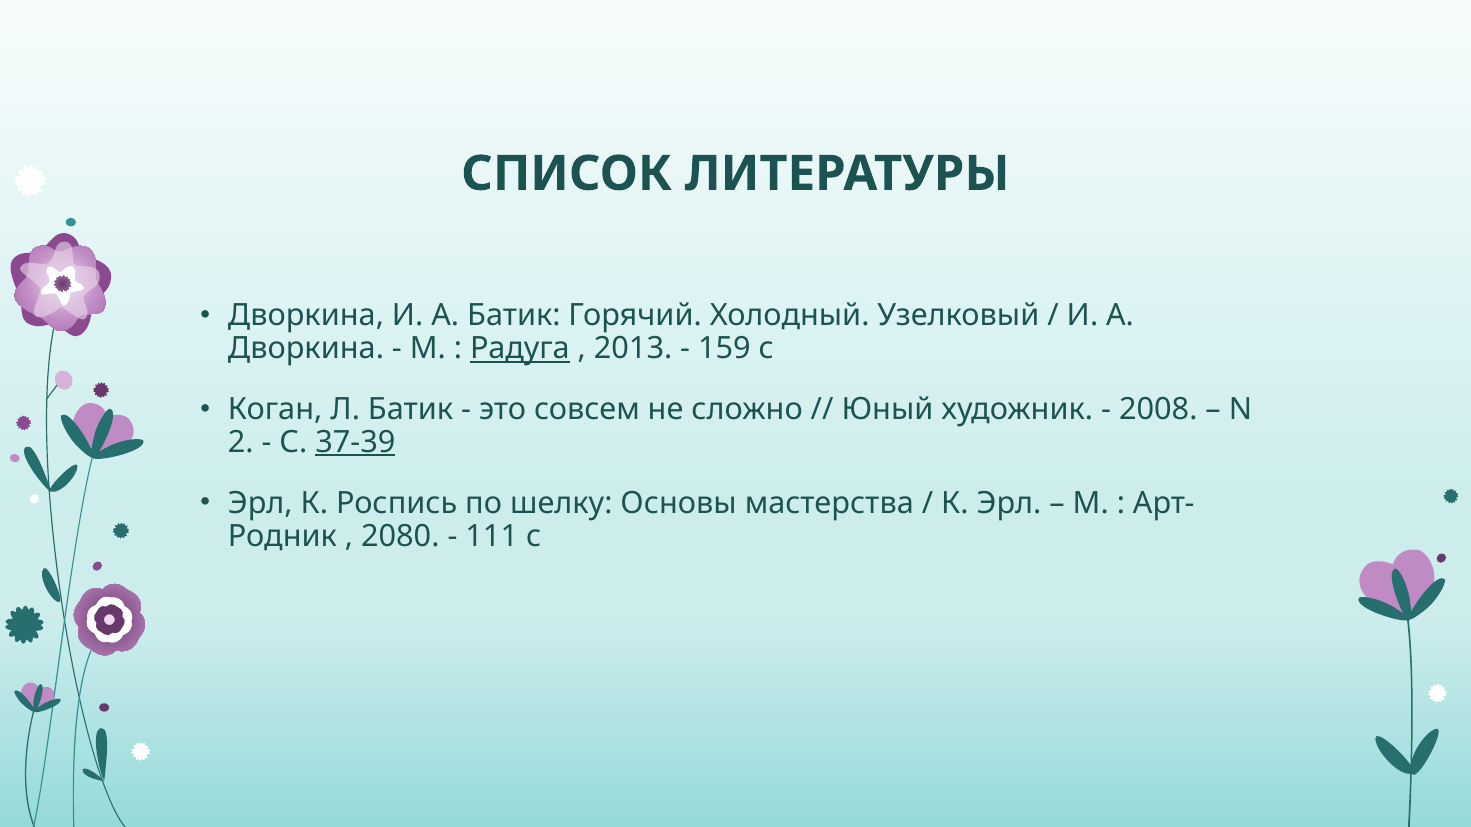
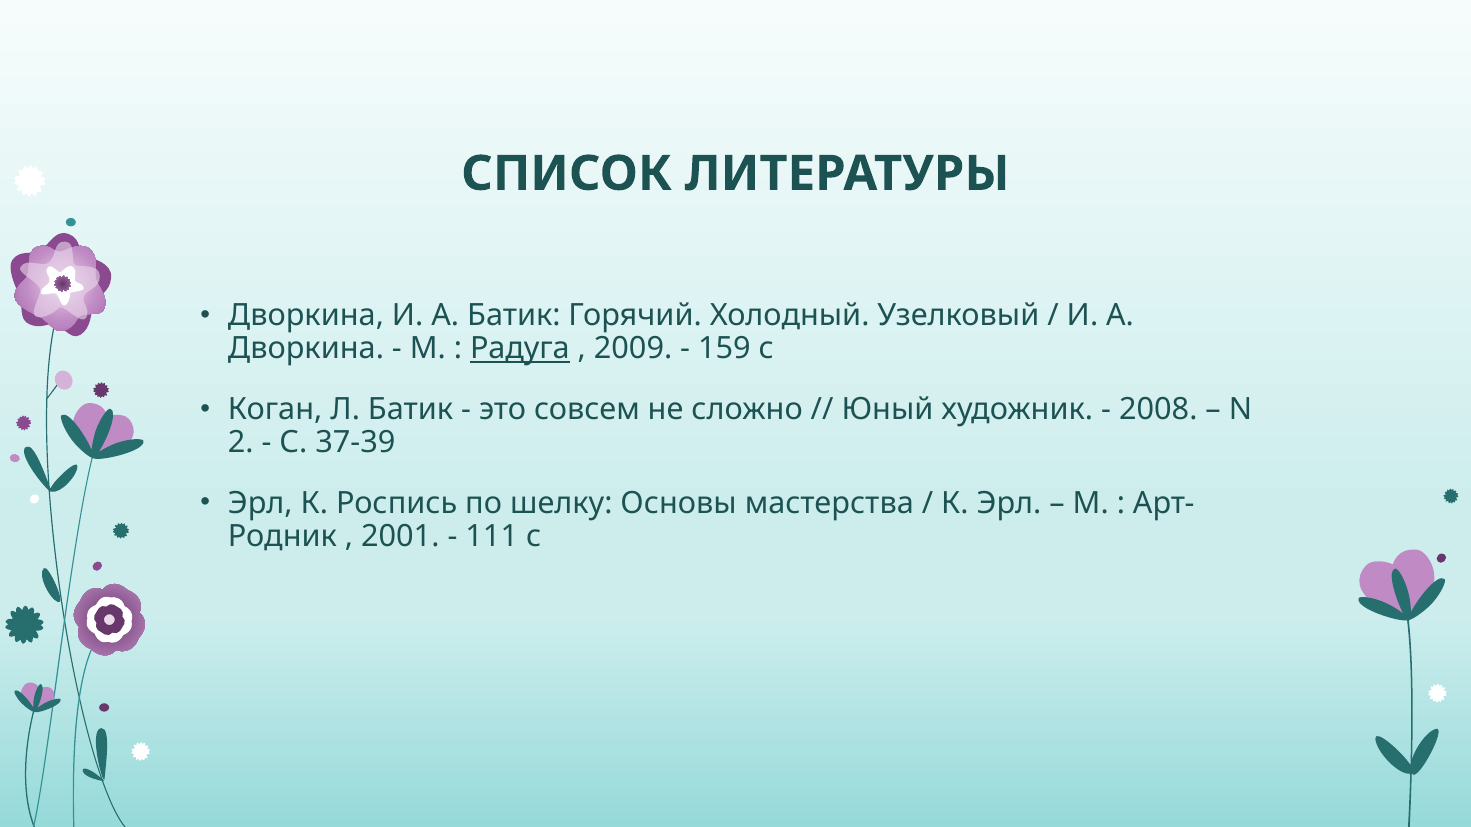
2013: 2013 -> 2009
37-39 underline: present -> none
2080: 2080 -> 2001
